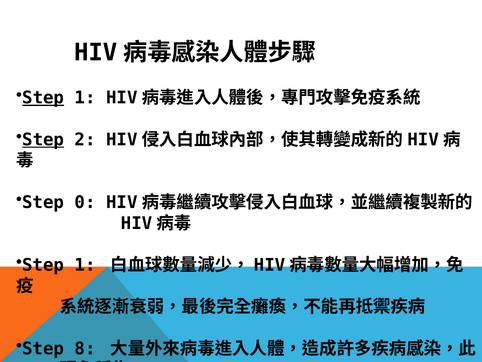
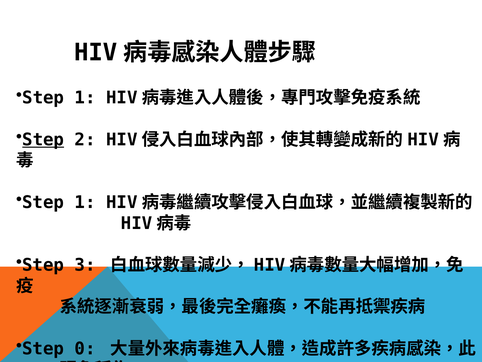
Step at (43, 98) underline: present -> none
0 at (85, 202): 0 -> 1
1 at (85, 265): 1 -> 3
8: 8 -> 0
